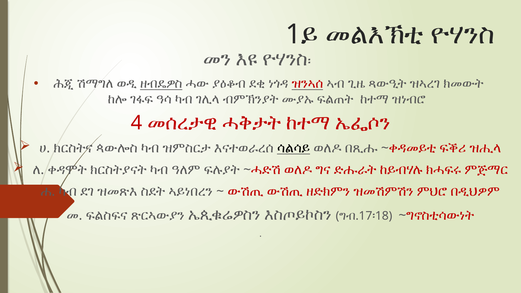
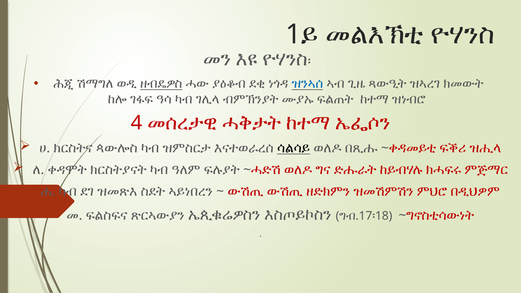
ዝንኣሰ colour: red -> blue
